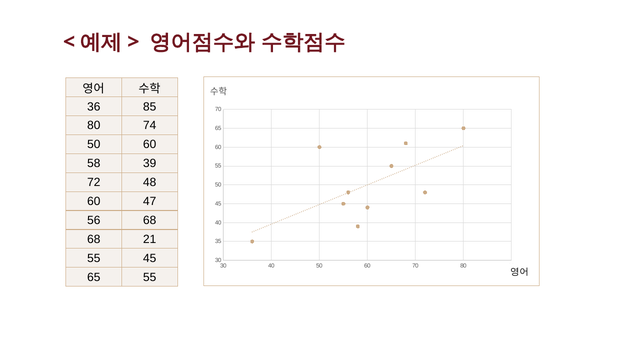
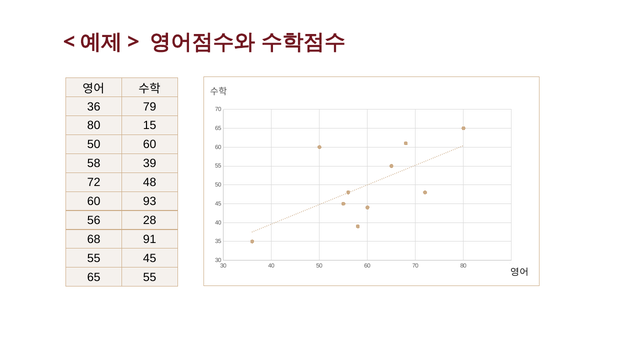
85: 85 -> 79
74: 74 -> 15
47: 47 -> 93
56 68: 68 -> 28
21: 21 -> 91
